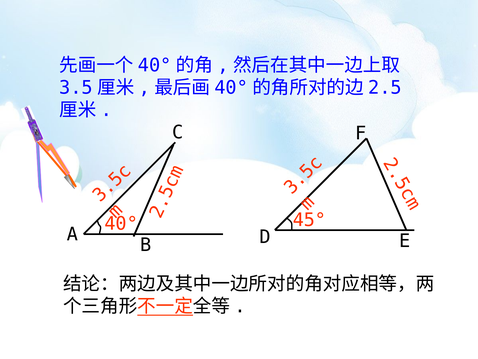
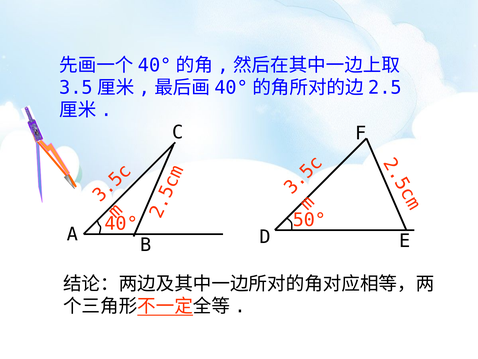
45°: 45° -> 50°
